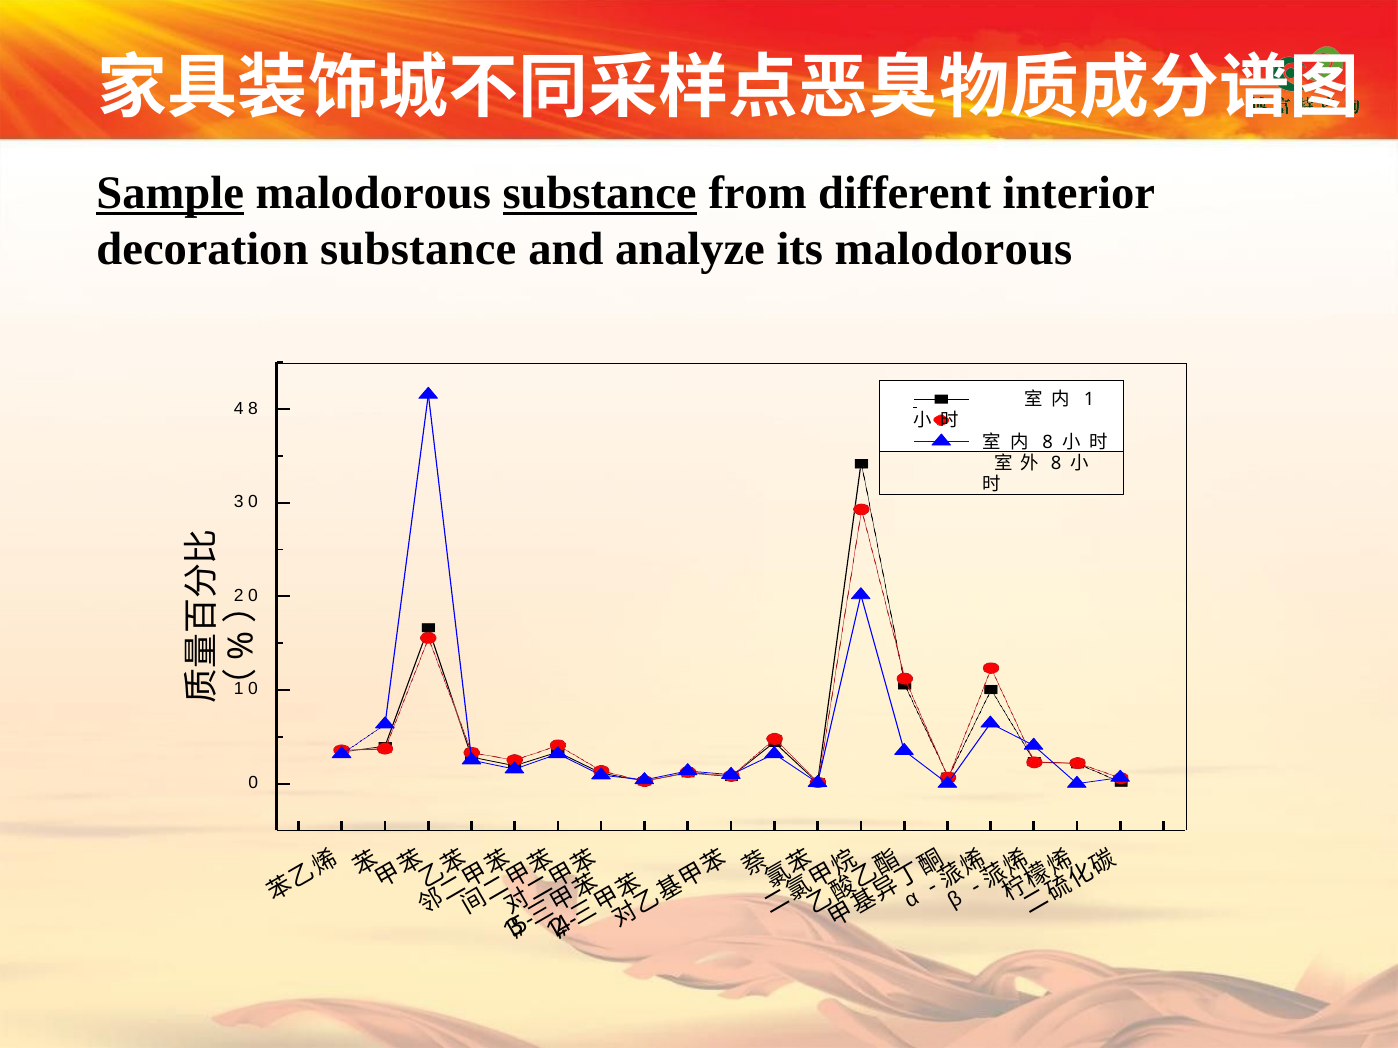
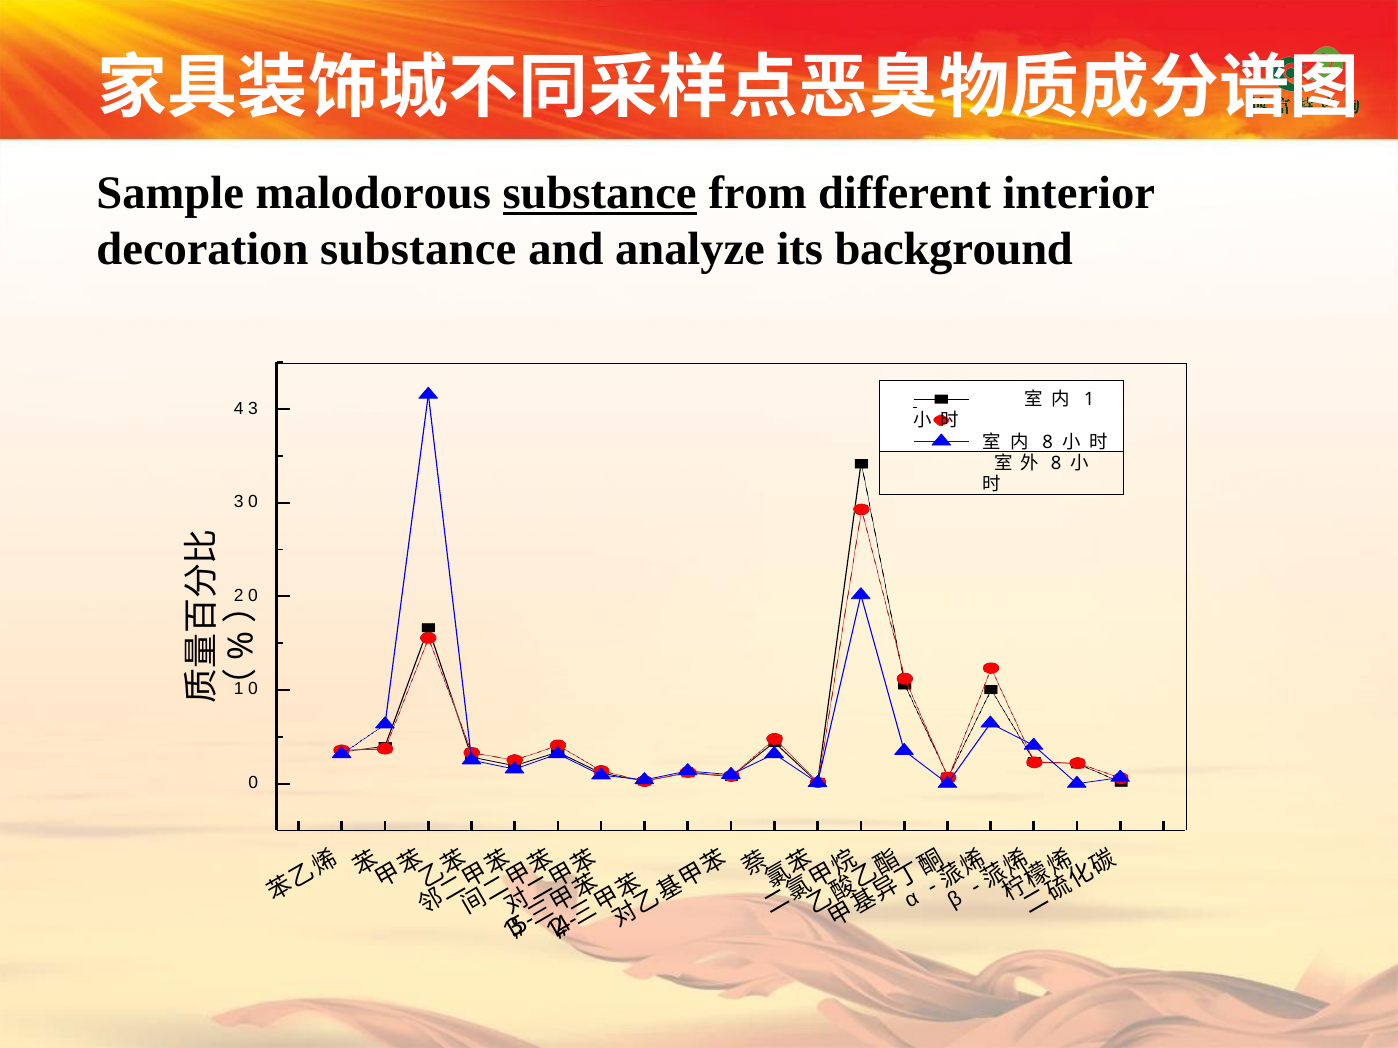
Sample underline: present -> none
its malodorous: malodorous -> background
8 at (253, 408): 8 -> 3
